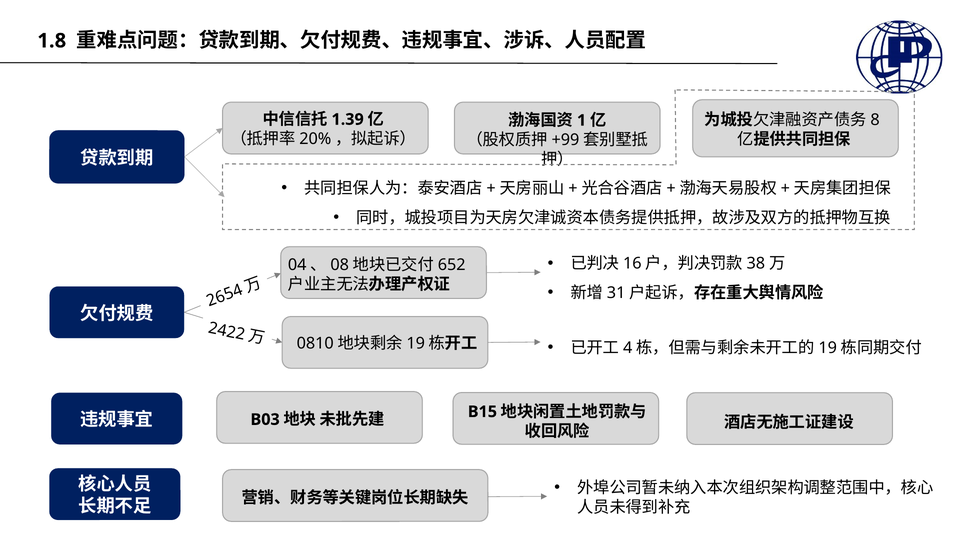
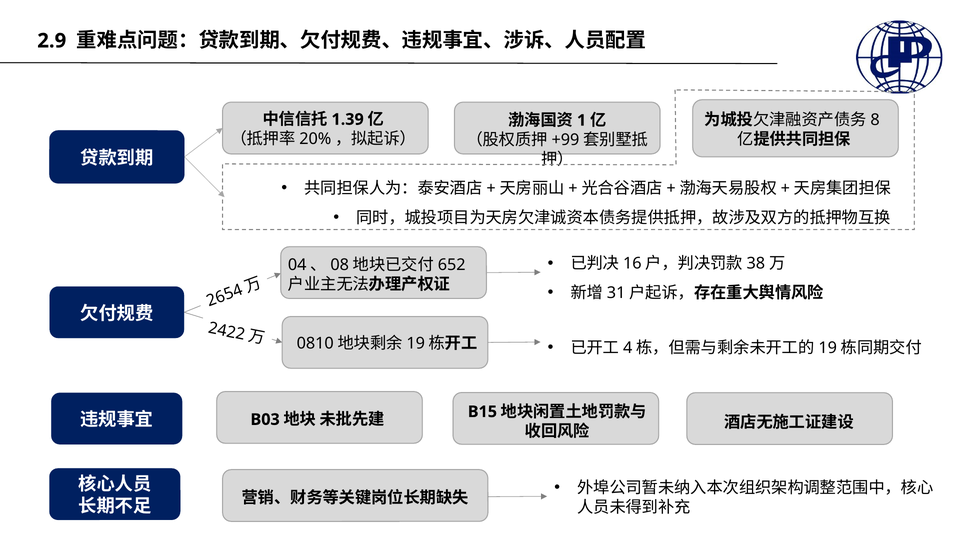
1.8: 1.8 -> 2.9
